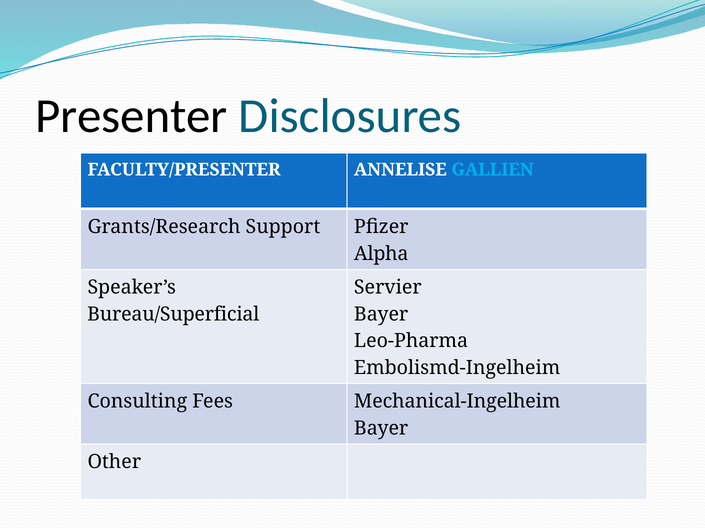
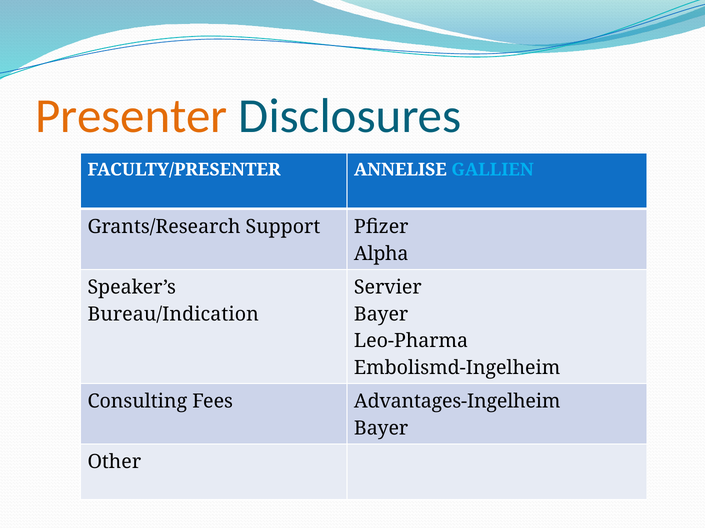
Presenter colour: black -> orange
Bureau/Superficial: Bureau/Superficial -> Bureau/Indication
Mechanical-Ingelheim: Mechanical-Ingelheim -> Advantages-Ingelheim
